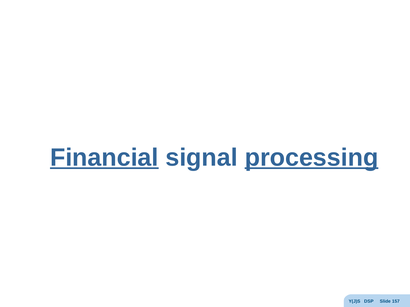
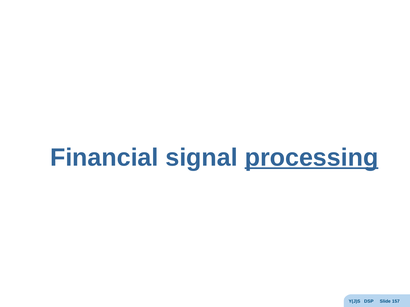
Financial underline: present -> none
